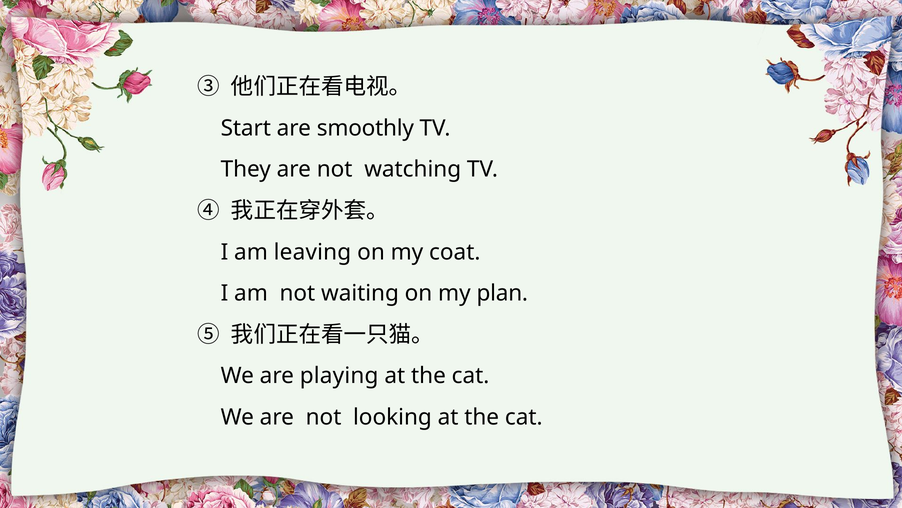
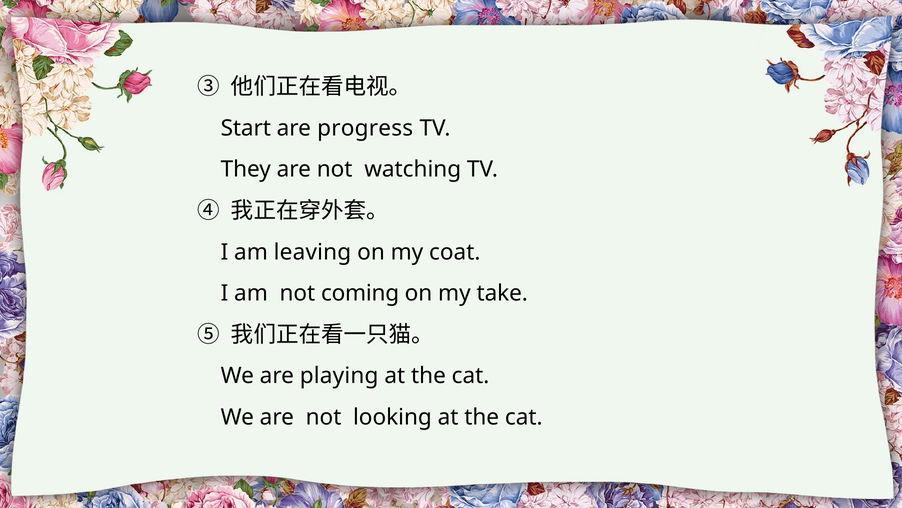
smoothly: smoothly -> progress
waiting: waiting -> coming
plan: plan -> take
